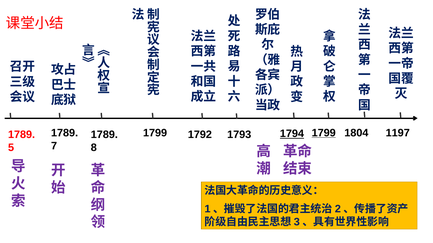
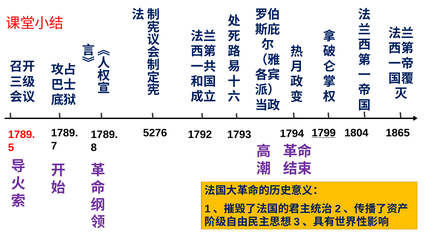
1799 at (155, 133): 1799 -> 5276
1794 underline: present -> none
1197: 1197 -> 1865
